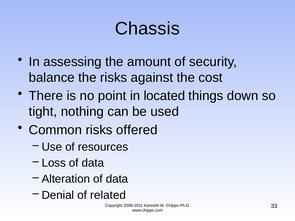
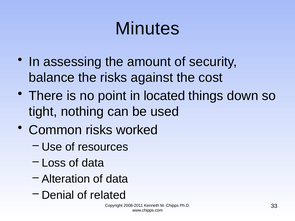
Chassis: Chassis -> Minutes
offered: offered -> worked
